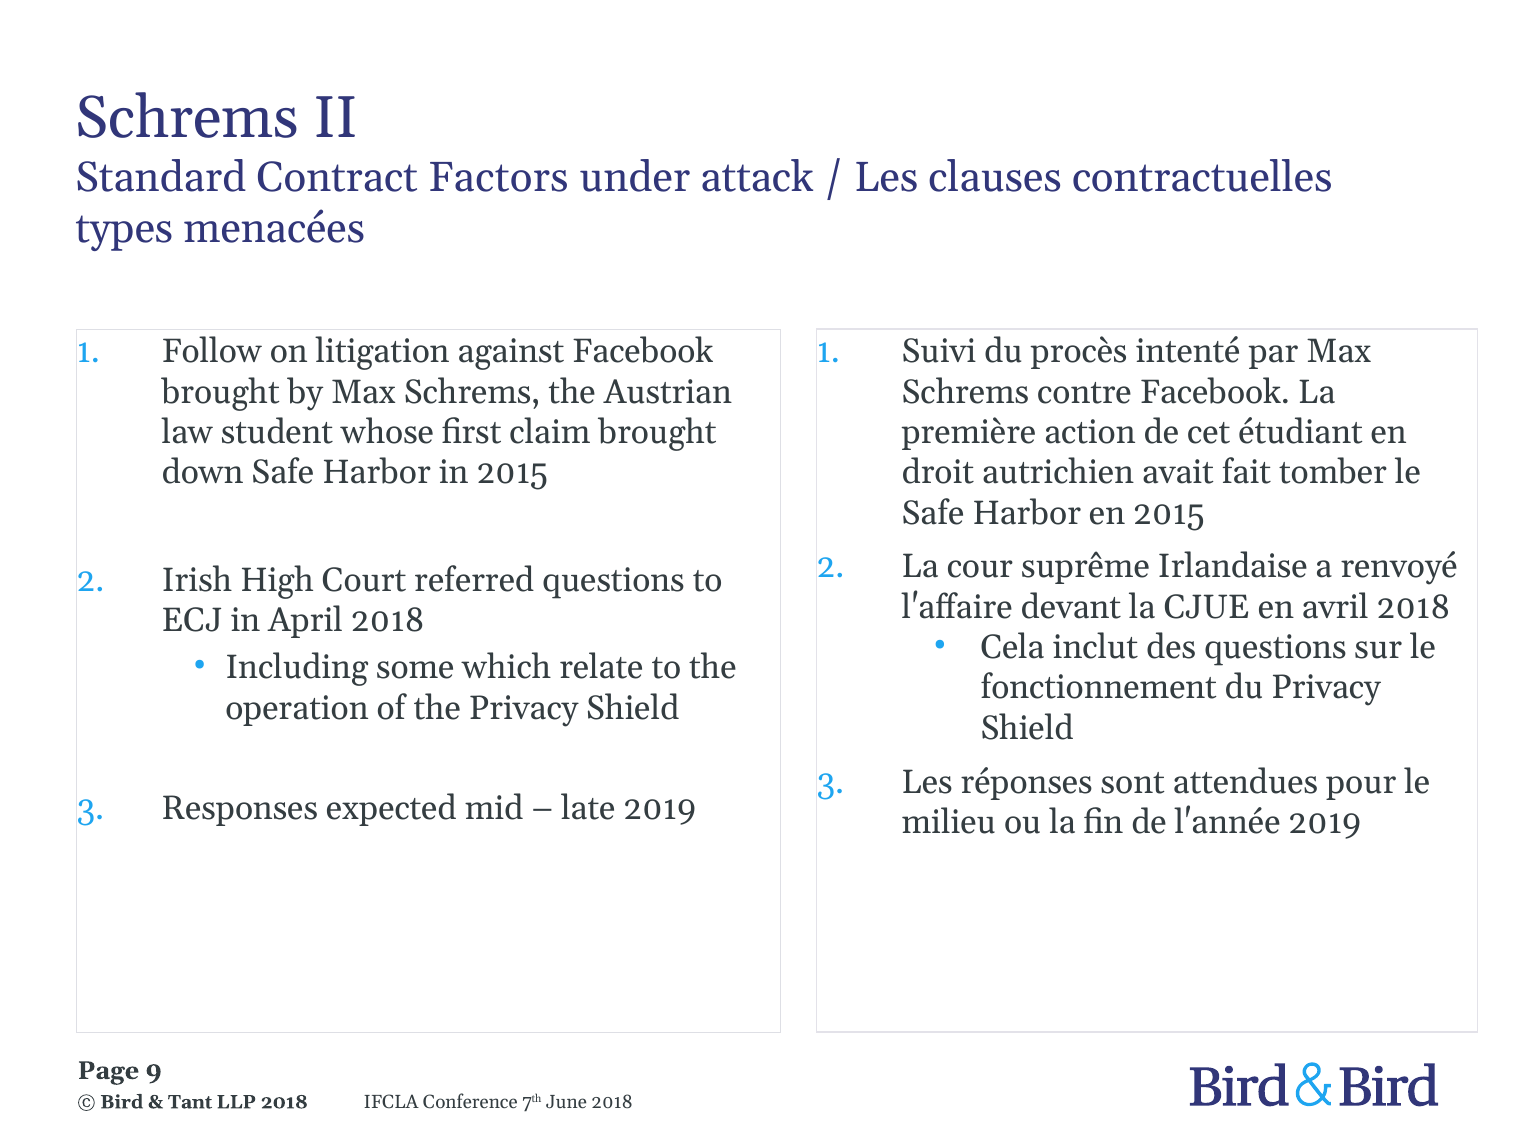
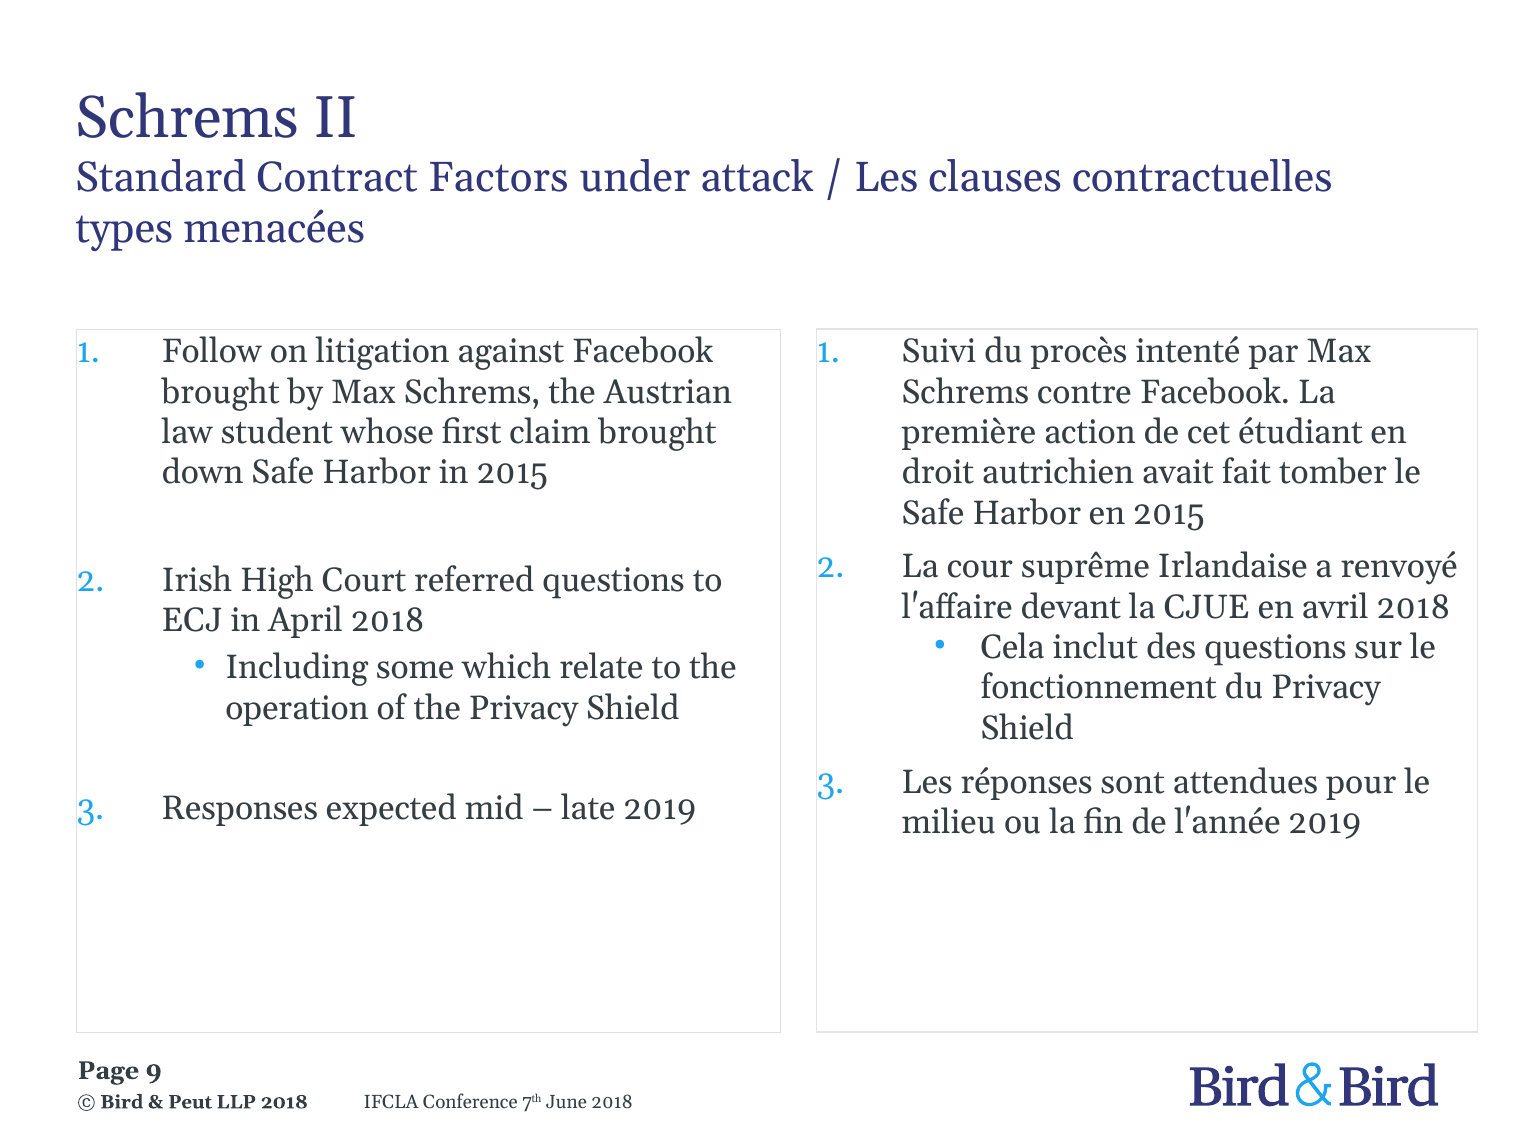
Tant: Tant -> Peut
